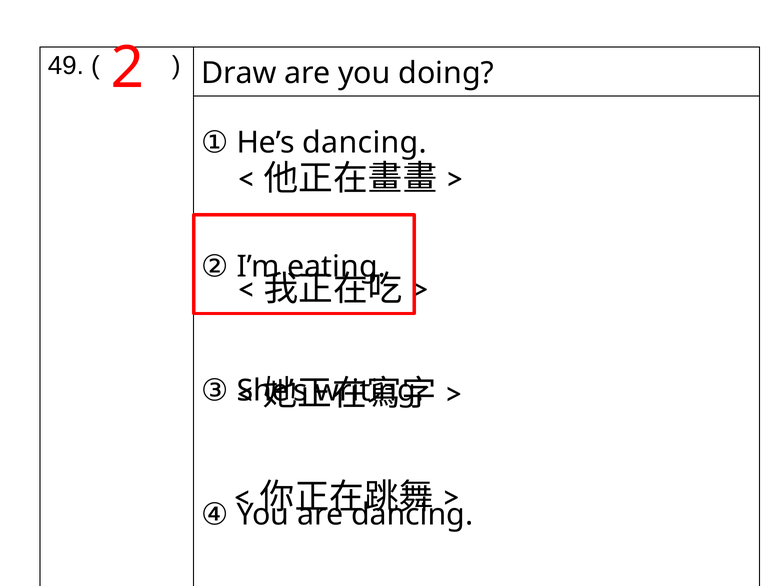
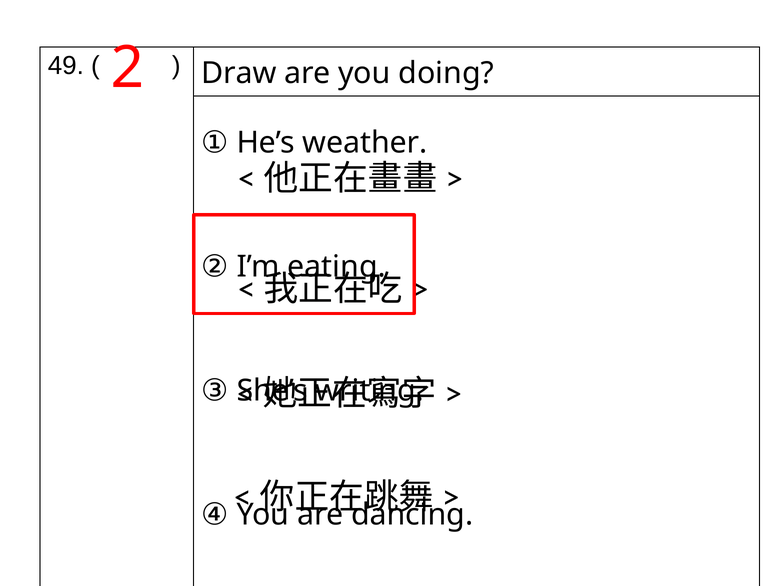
He’s dancing: dancing -> weather
